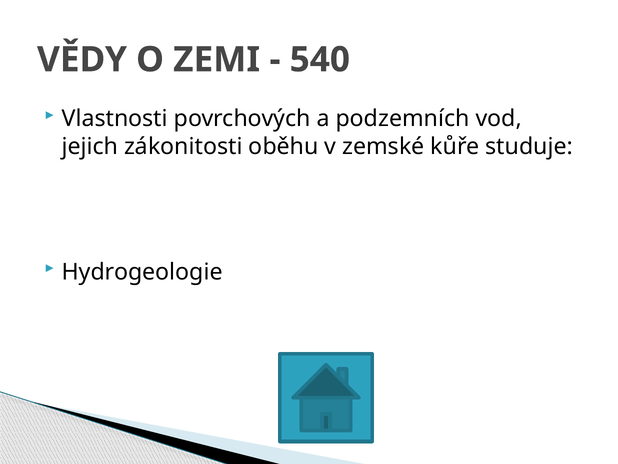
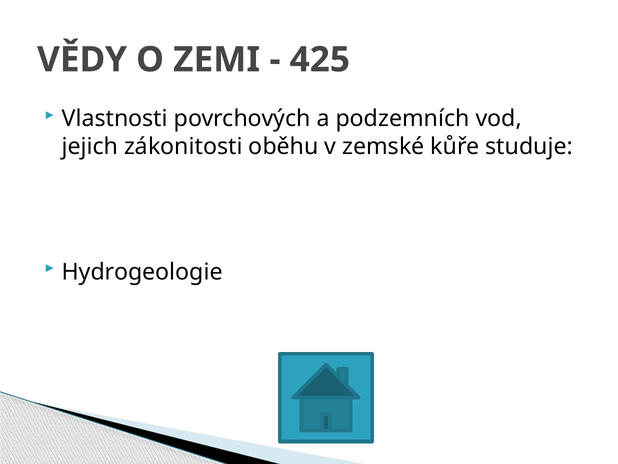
540: 540 -> 425
